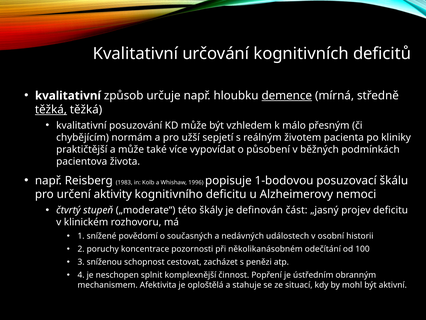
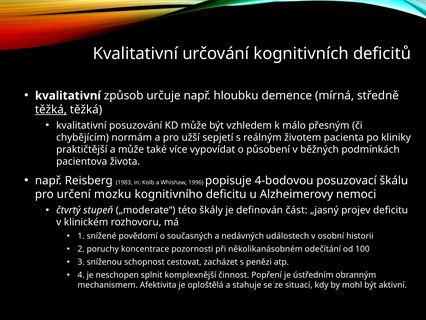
demence underline: present -> none
1-bodovou: 1-bodovou -> 4-bodovou
aktivity: aktivity -> mozku
